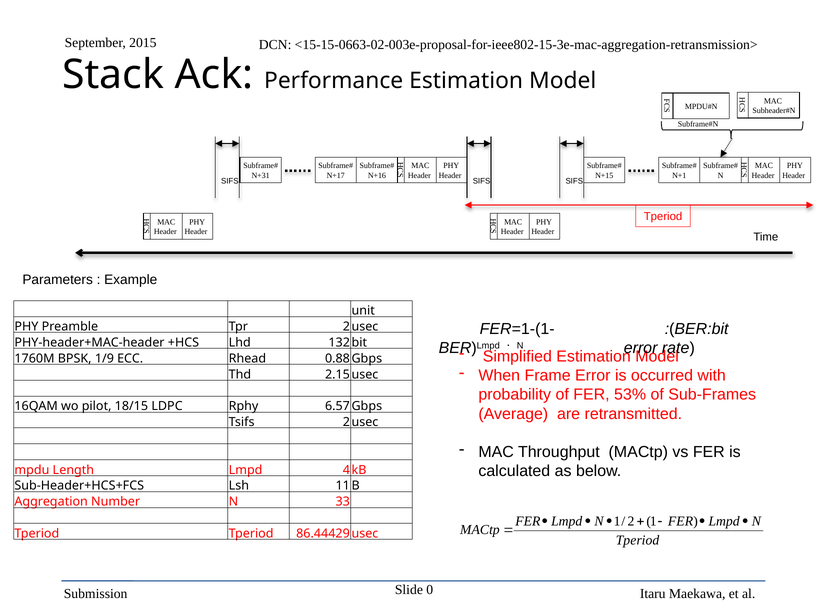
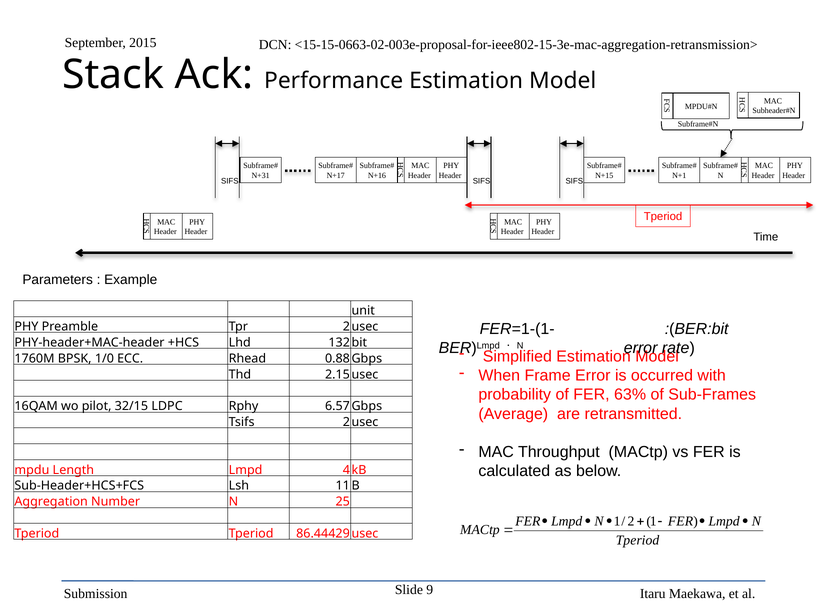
1/9: 1/9 -> 1/0
53%: 53% -> 63%
18/15: 18/15 -> 32/15
33: 33 -> 25
0: 0 -> 9
